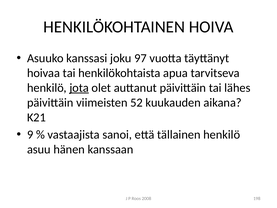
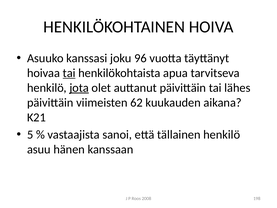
97: 97 -> 96
tai at (69, 73) underline: none -> present
52: 52 -> 62
9: 9 -> 5
